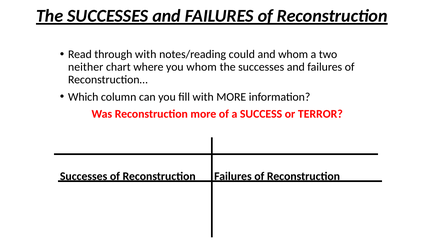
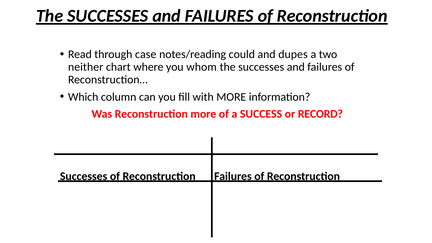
through with: with -> case
and whom: whom -> dupes
TERROR: TERROR -> RECORD
